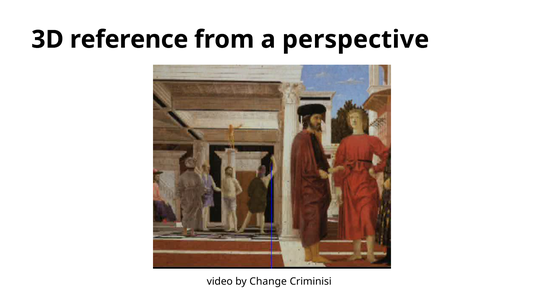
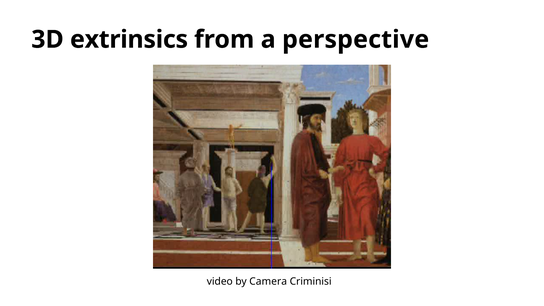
reference: reference -> extrinsics
Change: Change -> Camera
